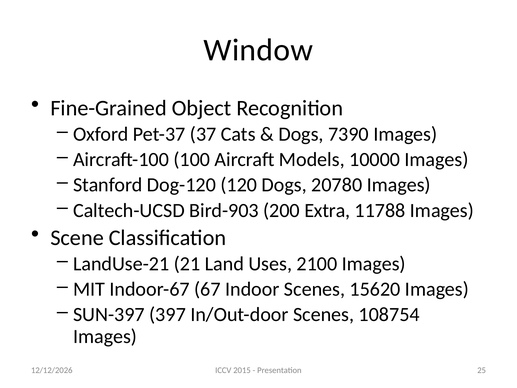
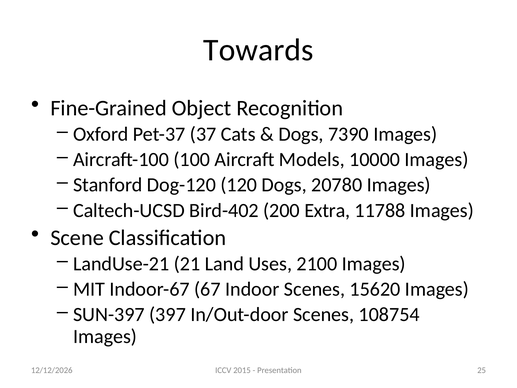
Window: Window -> Towards
Bird-903: Bird-903 -> Bird-402
